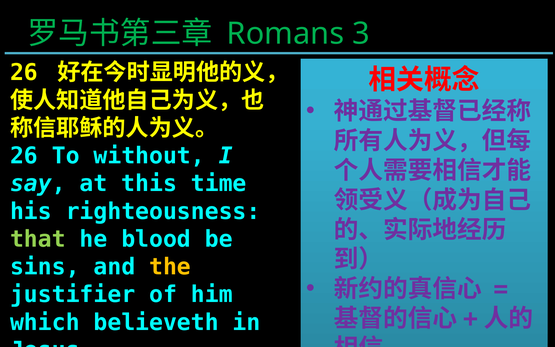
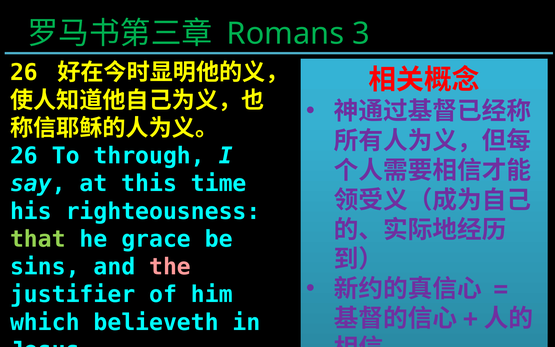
without: without -> through
blood: blood -> grace
the colour: yellow -> pink
